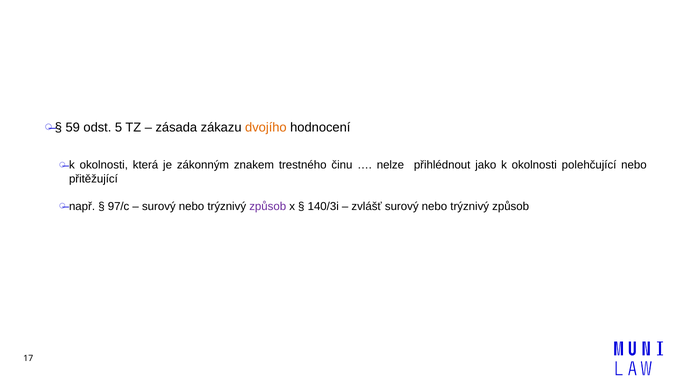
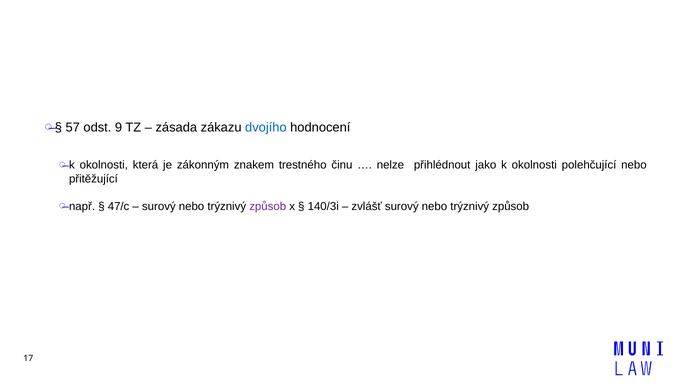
59: 59 -> 57
5: 5 -> 9
dvojího colour: orange -> blue
97/c: 97/c -> 47/c
